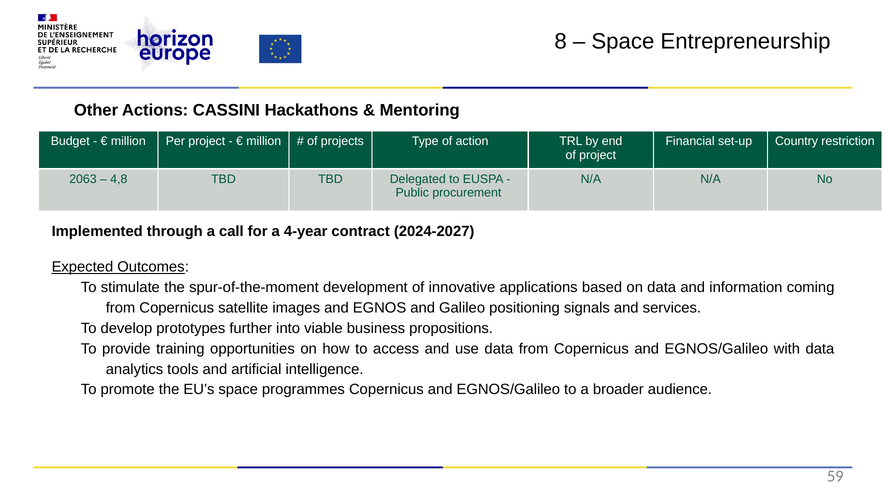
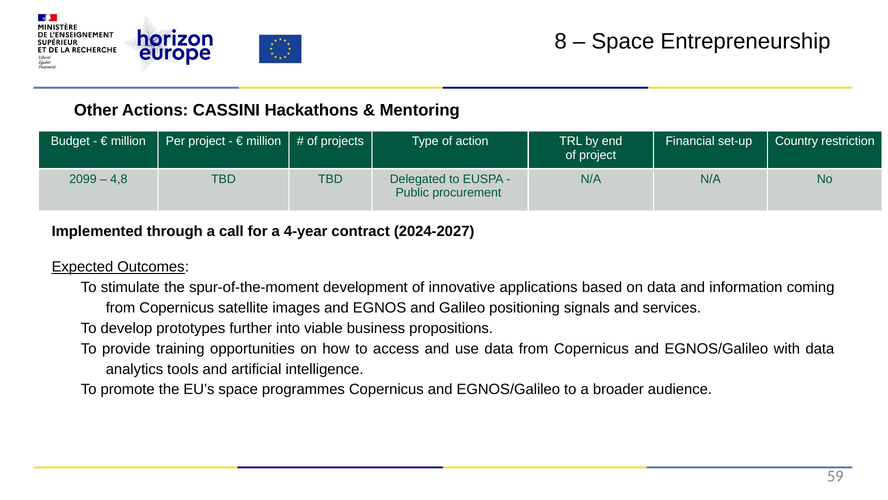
2063: 2063 -> 2099
